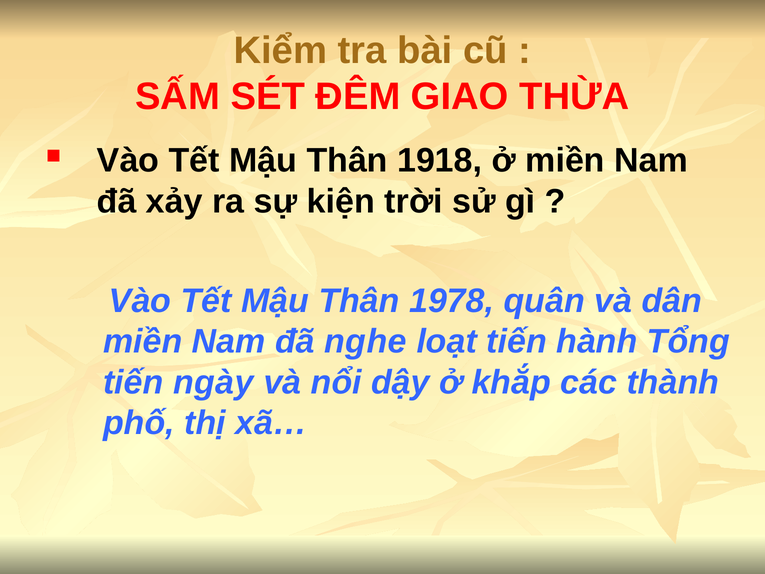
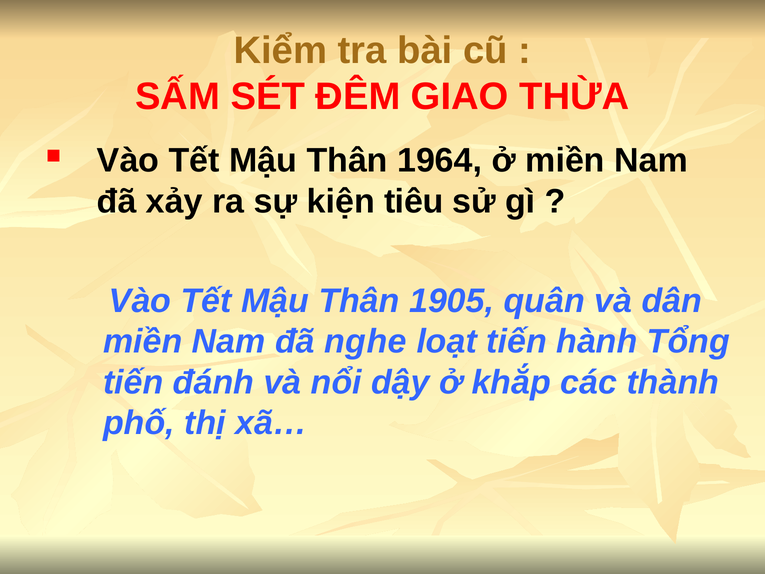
1918: 1918 -> 1964
trời: trời -> tiêu
1978: 1978 -> 1905
ngày: ngày -> đánh
